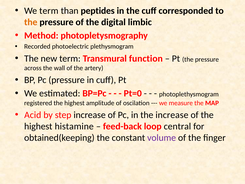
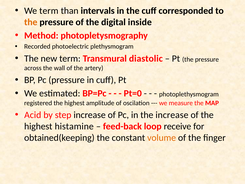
peptides: peptides -> intervals
limbic: limbic -> inside
function: function -> diastolic
central: central -> receive
volume colour: purple -> orange
